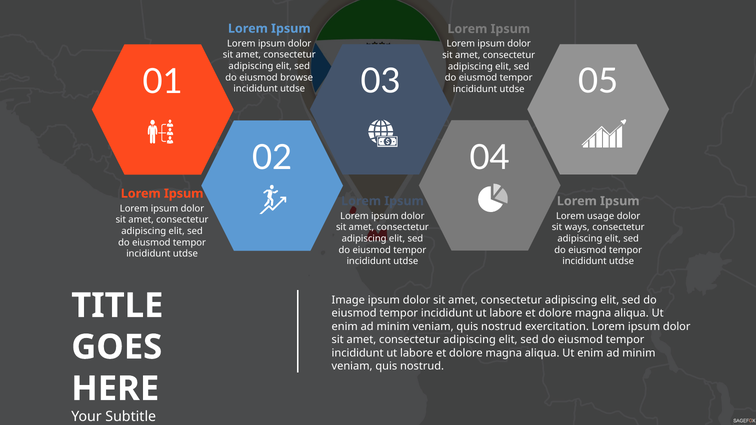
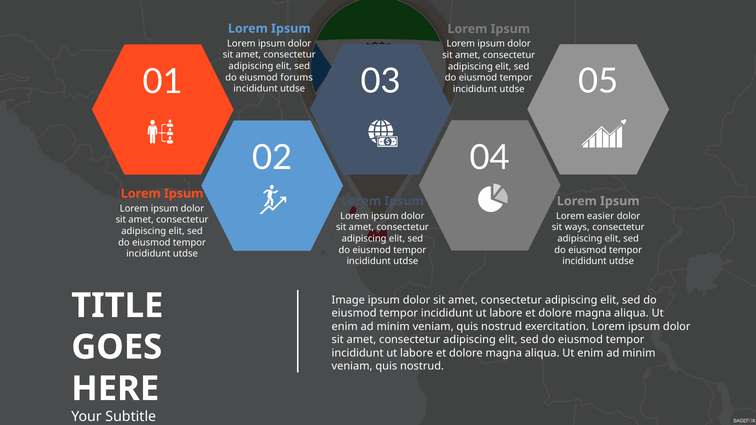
browse: browse -> forums
usage: usage -> easier
